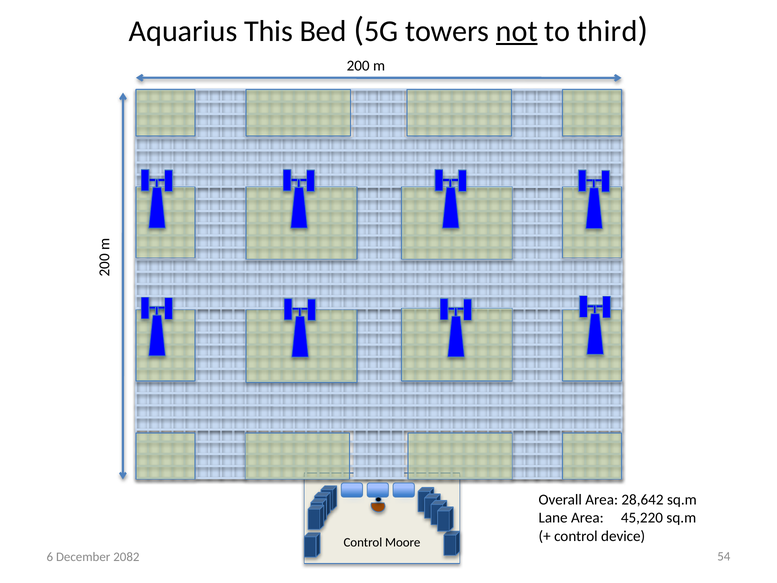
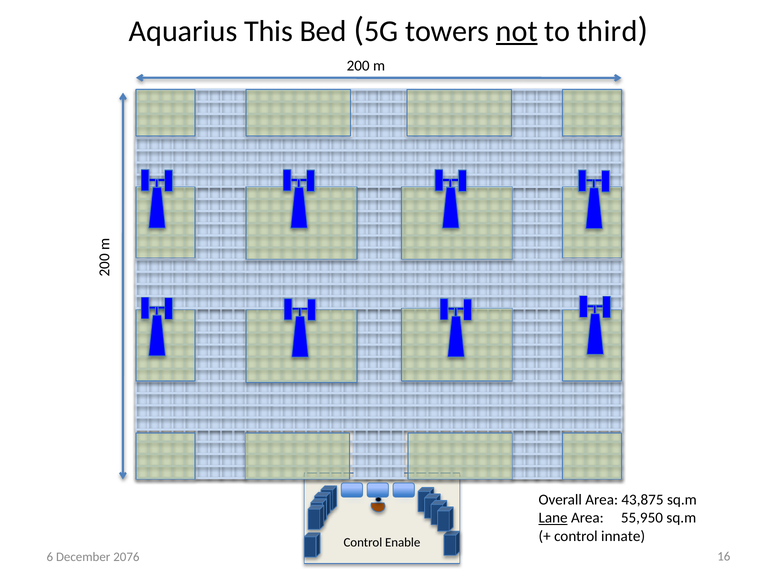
28,642: 28,642 -> 43,875
Lane underline: none -> present
45,220: 45,220 -> 55,950
device: device -> innate
Moore: Moore -> Enable
54: 54 -> 16
2082: 2082 -> 2076
